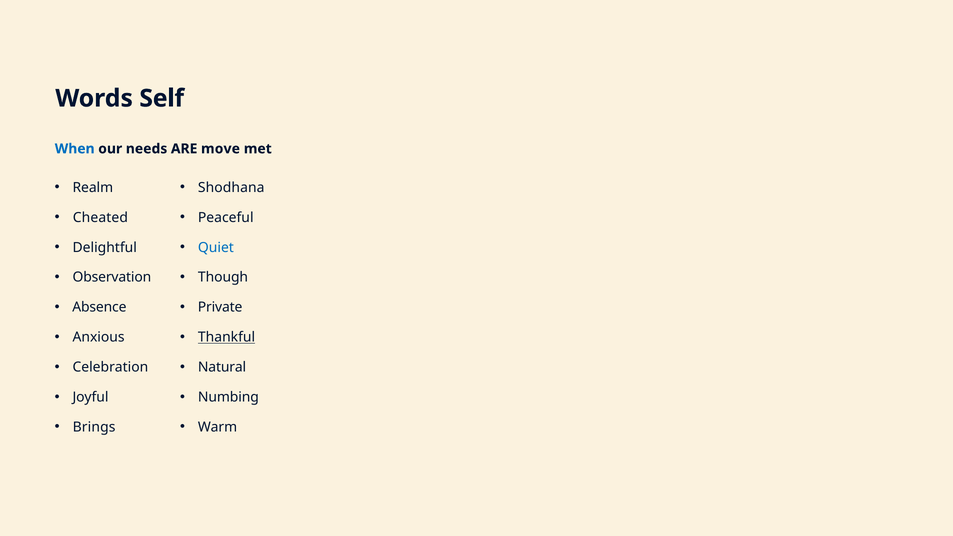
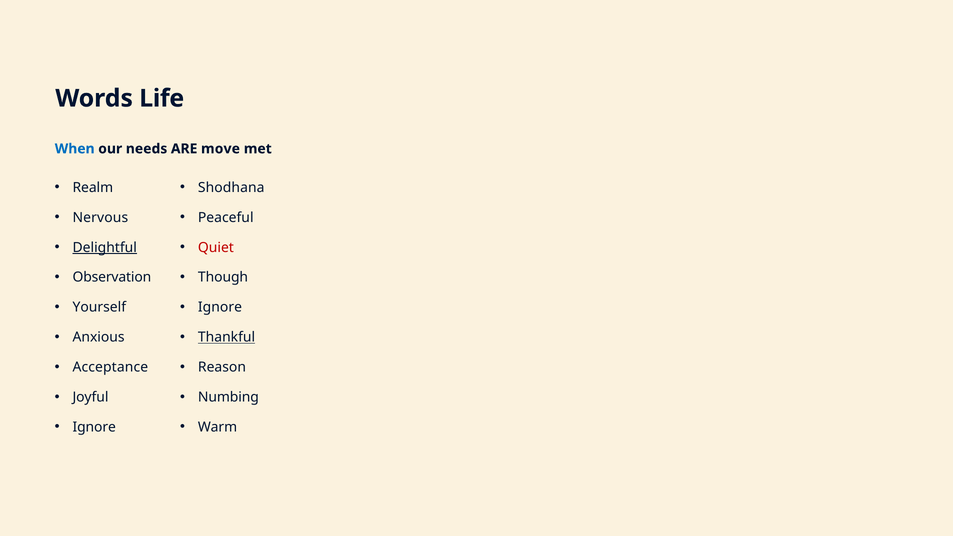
Self: Self -> Life
Cheated: Cheated -> Nervous
Delightful underline: none -> present
Quiet colour: blue -> red
Absence: Absence -> Yourself
Private at (220, 307): Private -> Ignore
Celebration: Celebration -> Acceptance
Natural: Natural -> Reason
Brings at (94, 427): Brings -> Ignore
